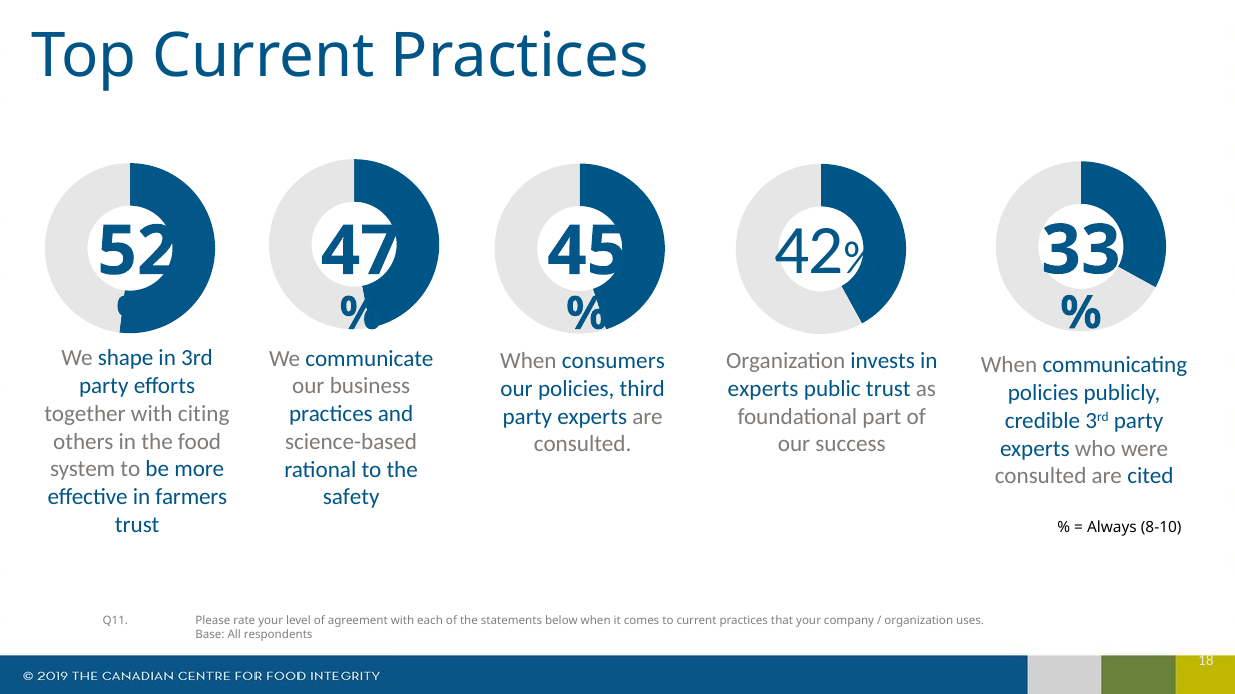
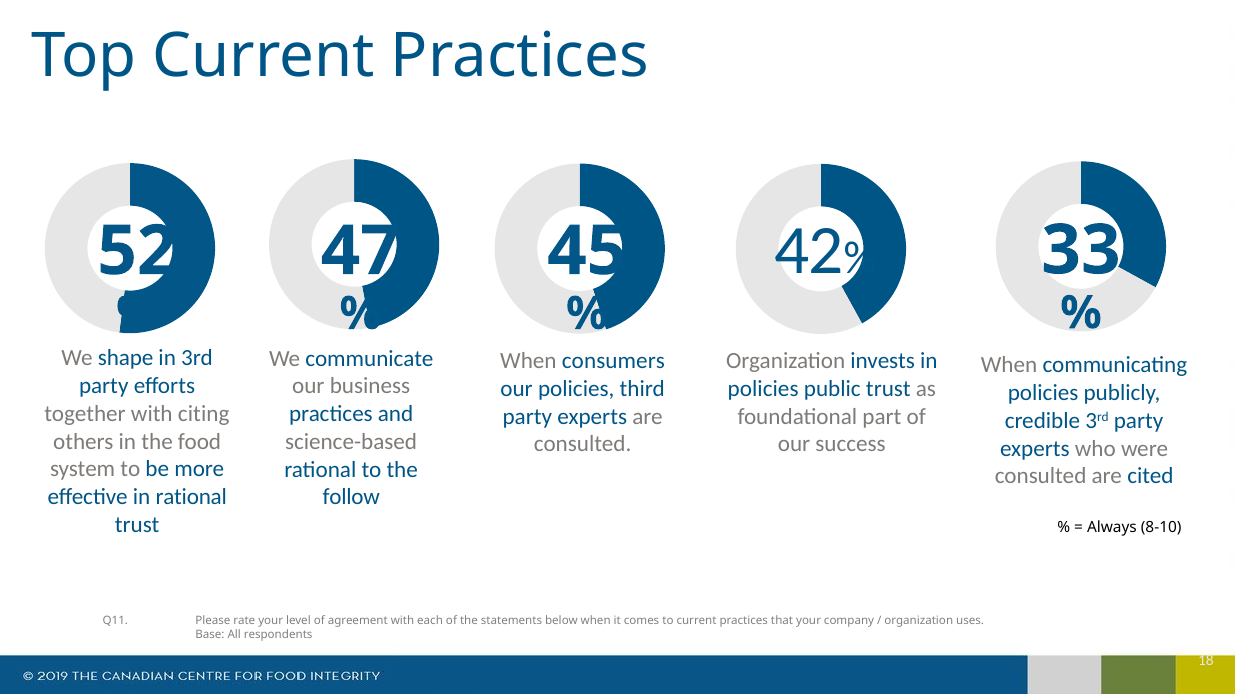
experts at (763, 389): experts -> policies
in farmers: farmers -> rational
safety: safety -> follow
